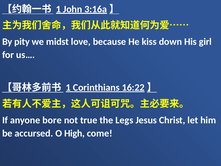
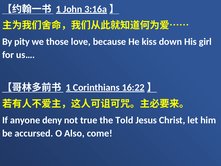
midst: midst -> those
bore: bore -> deny
Legs: Legs -> Told
High: High -> Also
